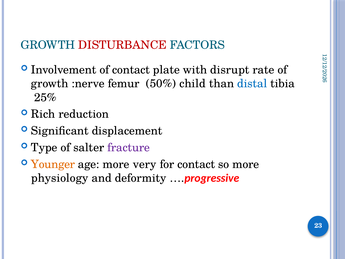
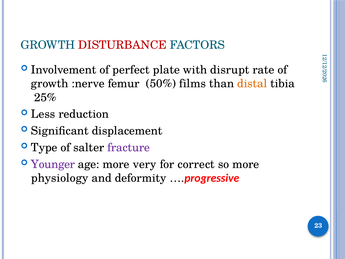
of contact: contact -> perfect
child: child -> films
distal colour: blue -> orange
Rich: Rich -> Less
Younger colour: orange -> purple
for contact: contact -> correct
